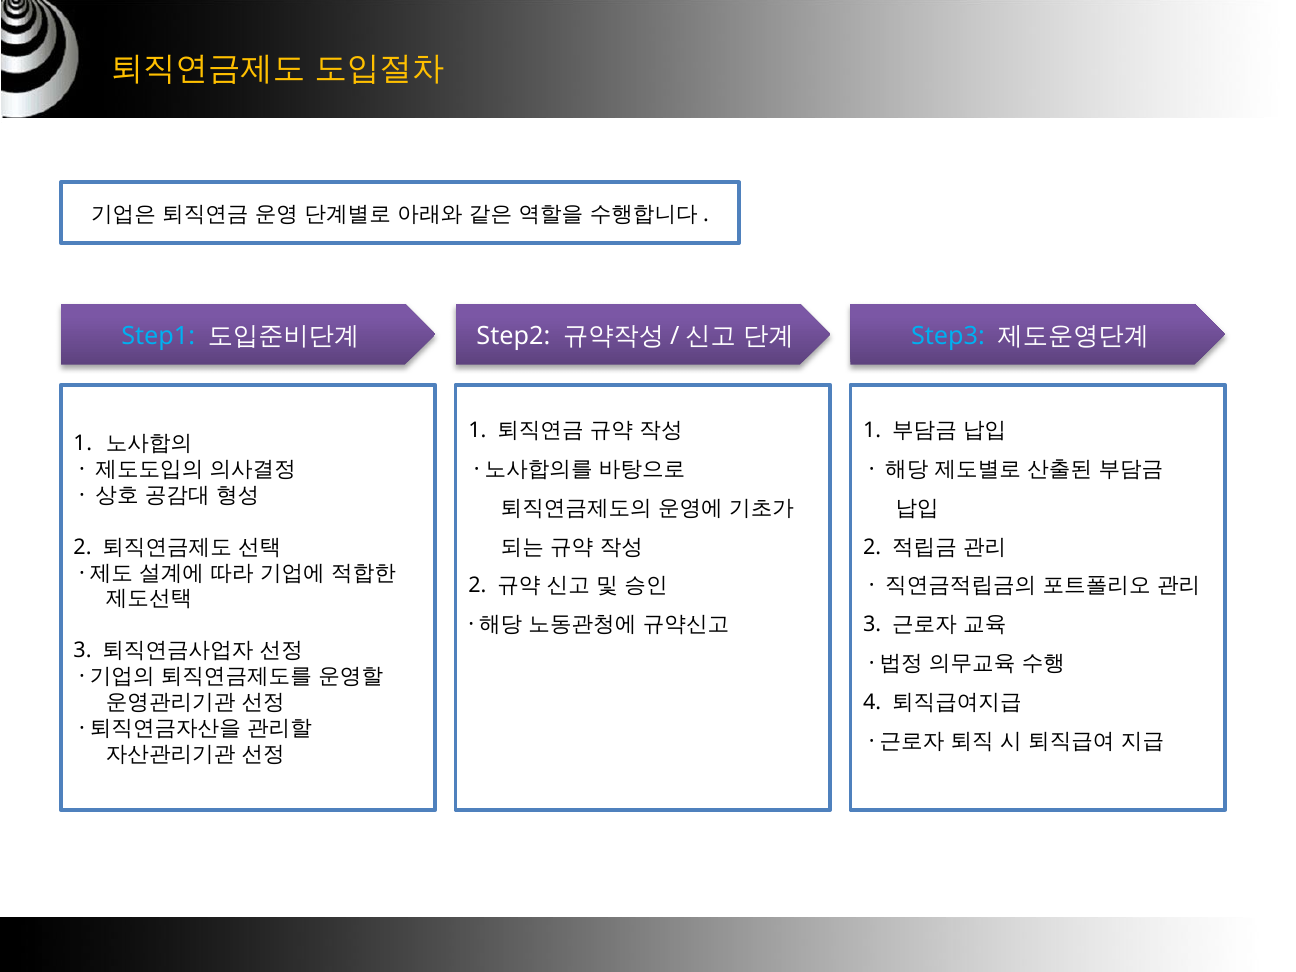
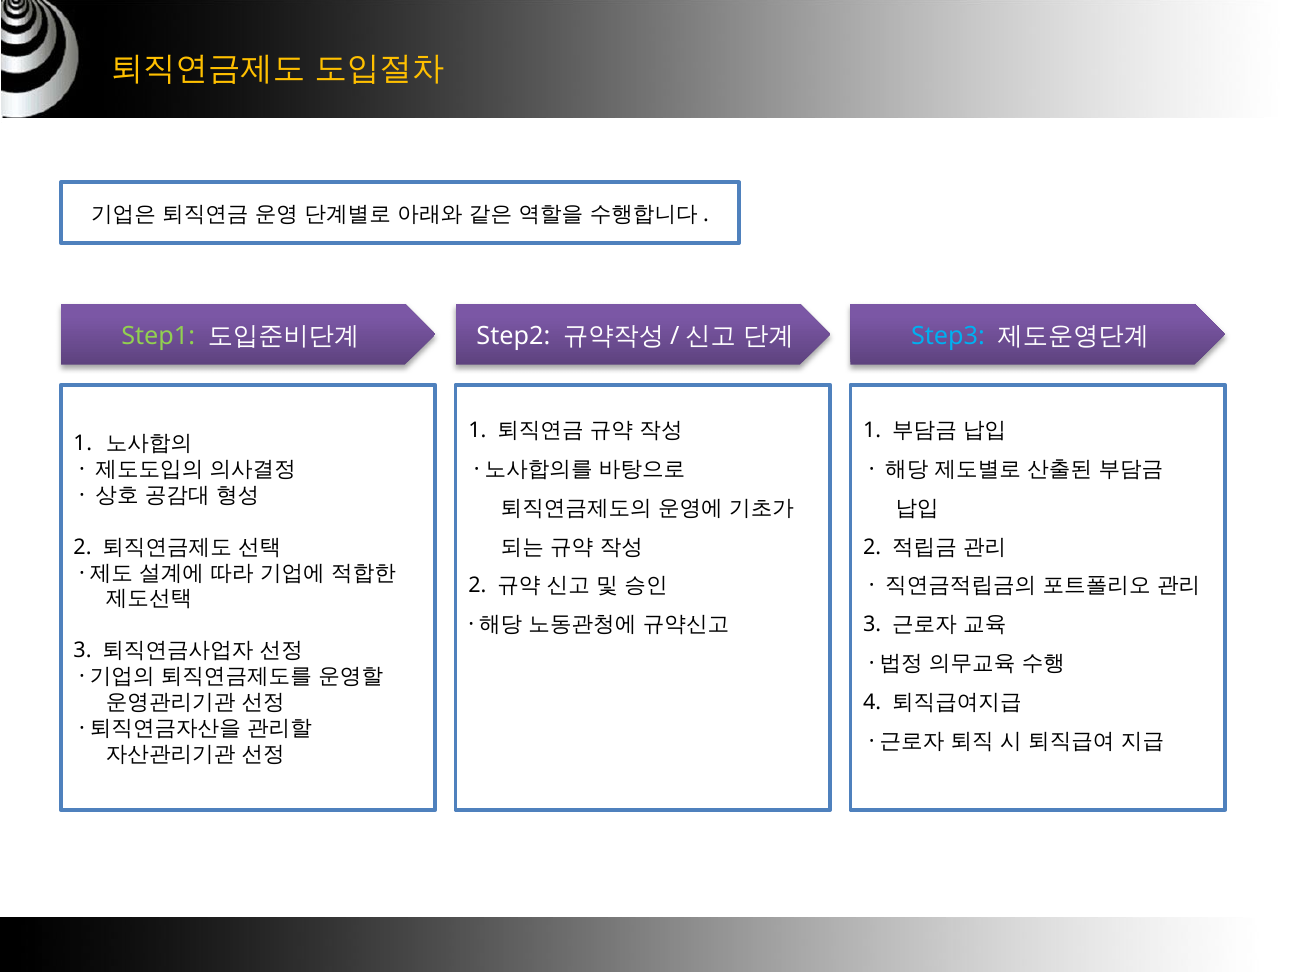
Step1 colour: light blue -> light green
